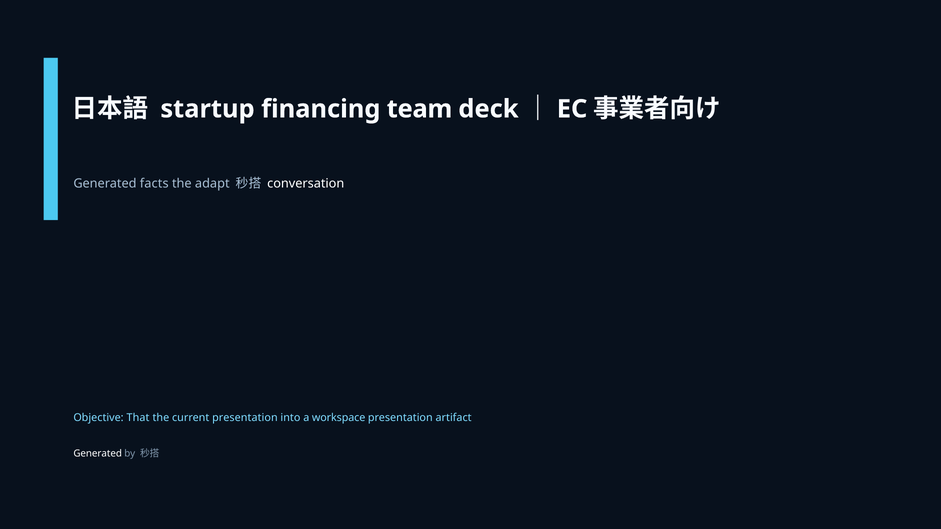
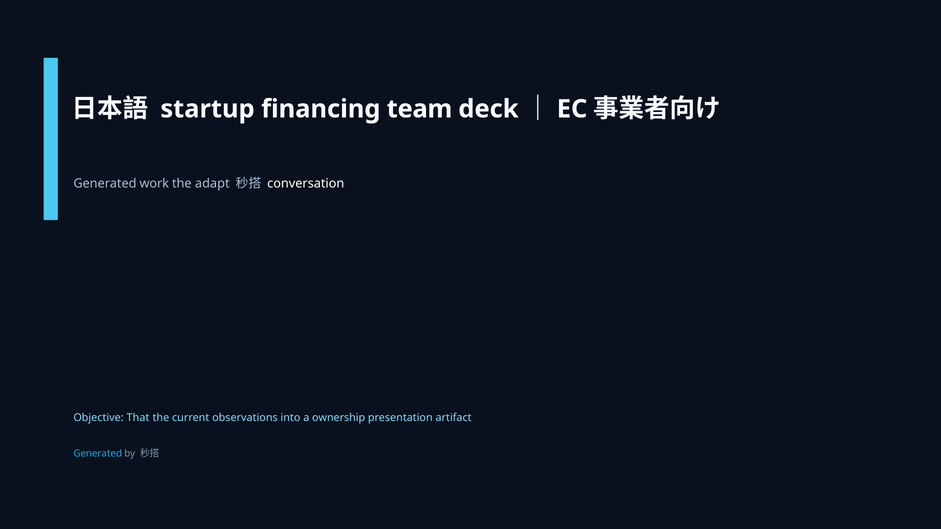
facts: facts -> work
current presentation: presentation -> observations
workspace: workspace -> ownership
Generated at (98, 454) colour: white -> light blue
